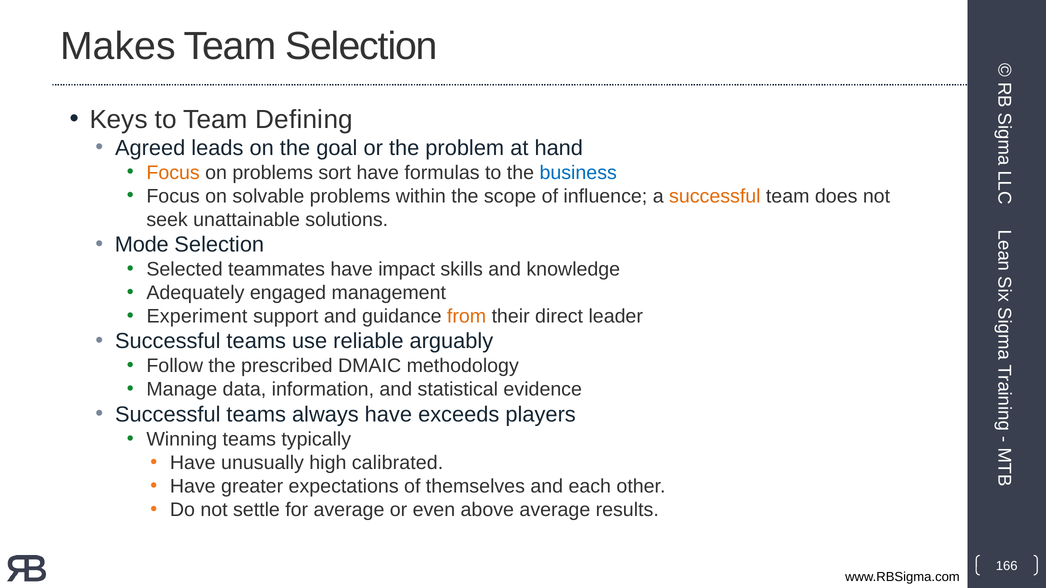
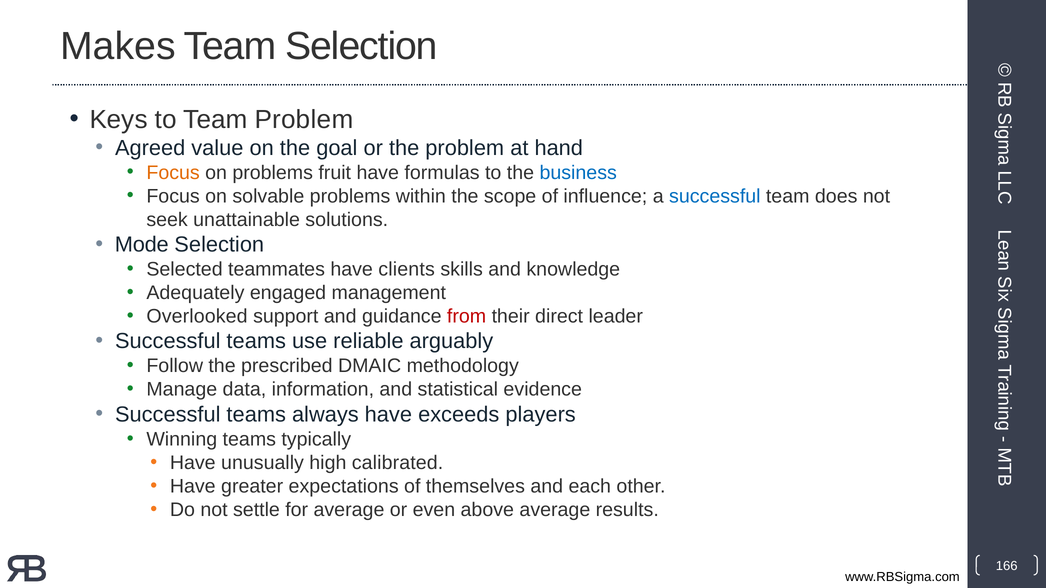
Team Defining: Defining -> Problem
leads: leads -> value
sort: sort -> fruit
successful at (715, 196) colour: orange -> blue
impact: impact -> clients
Experiment: Experiment -> Overlooked
from colour: orange -> red
